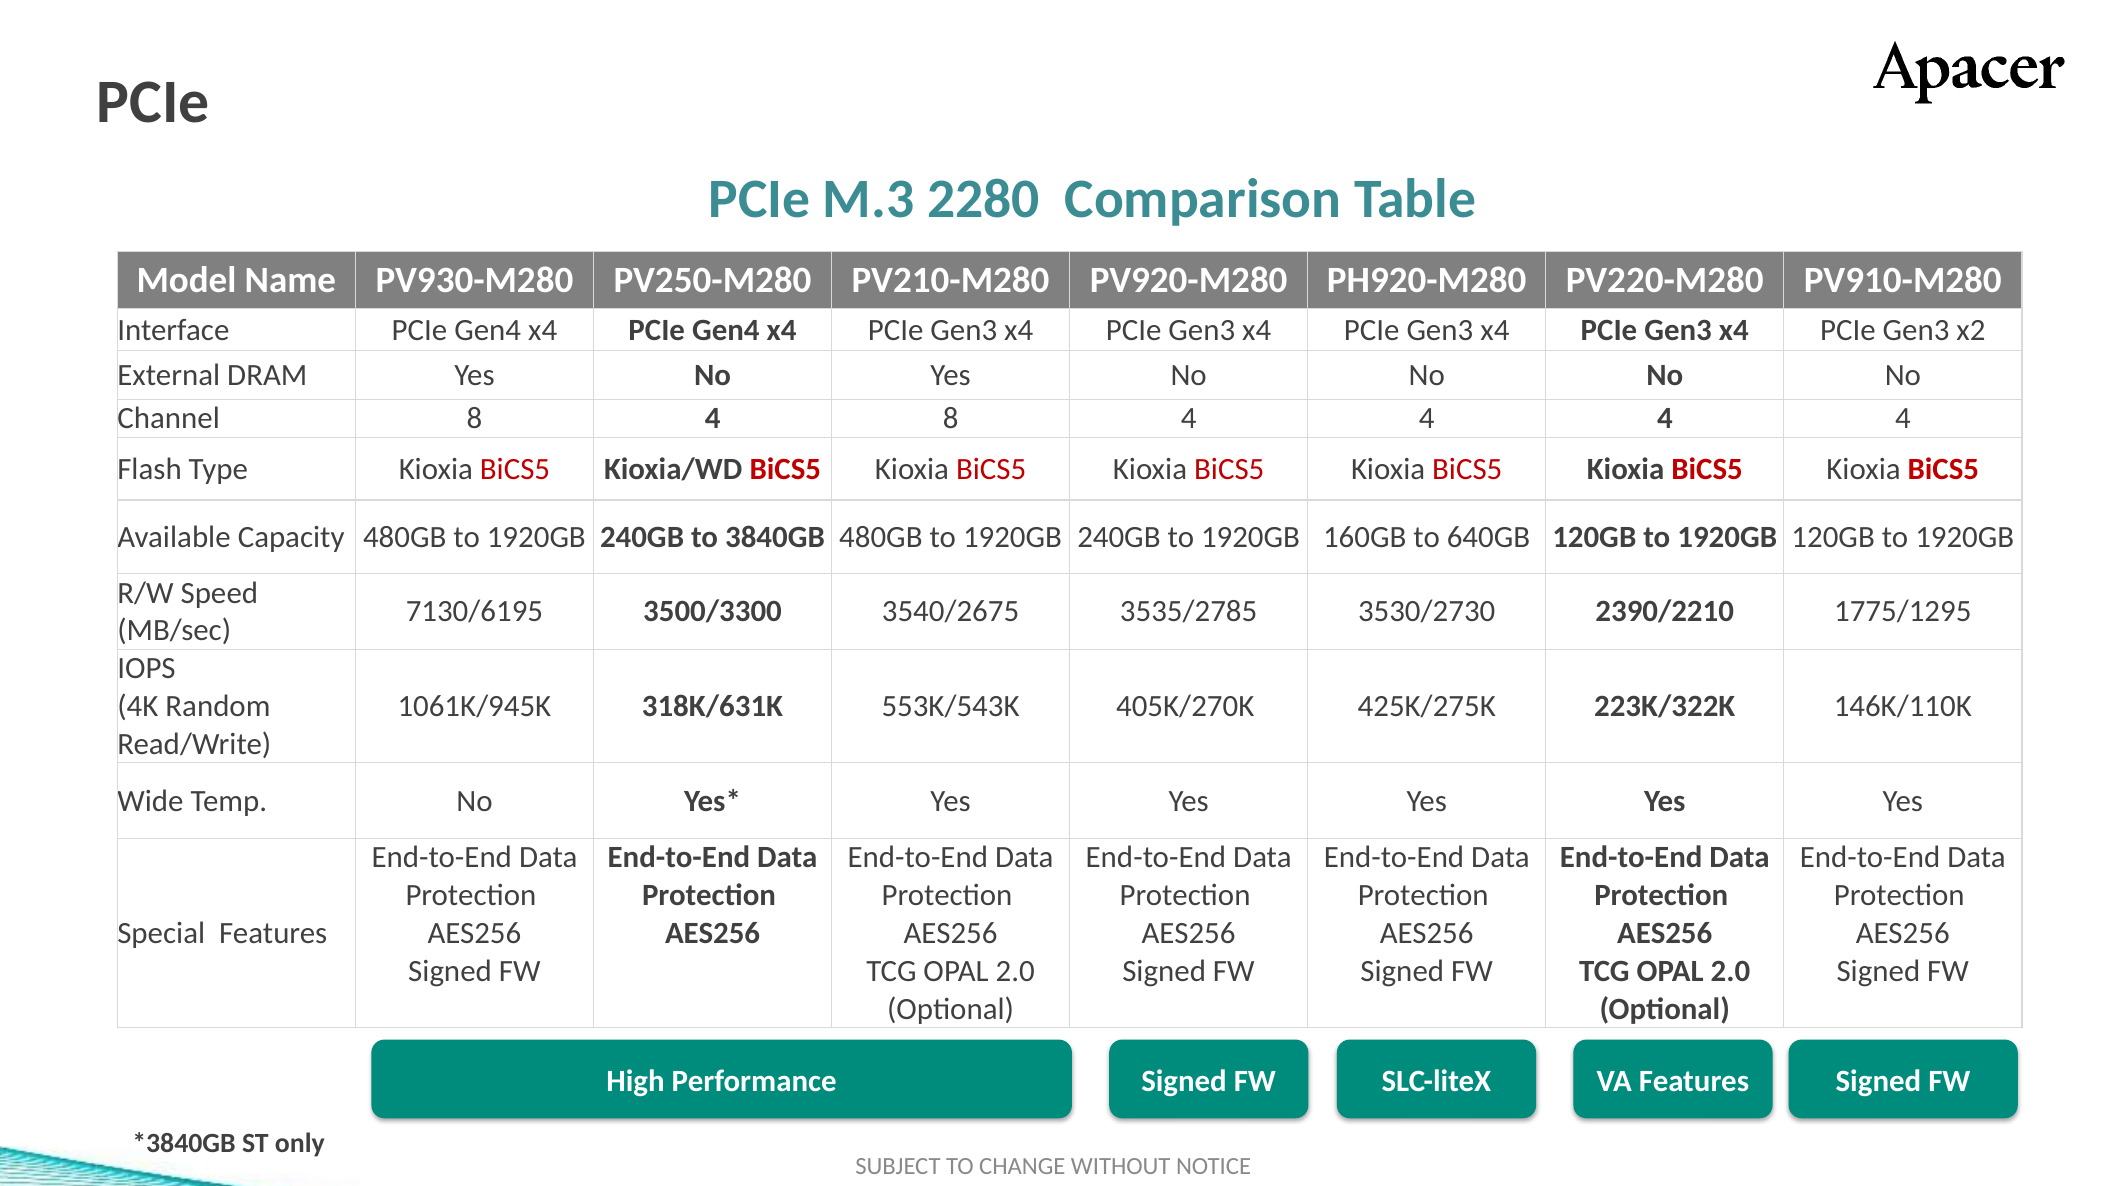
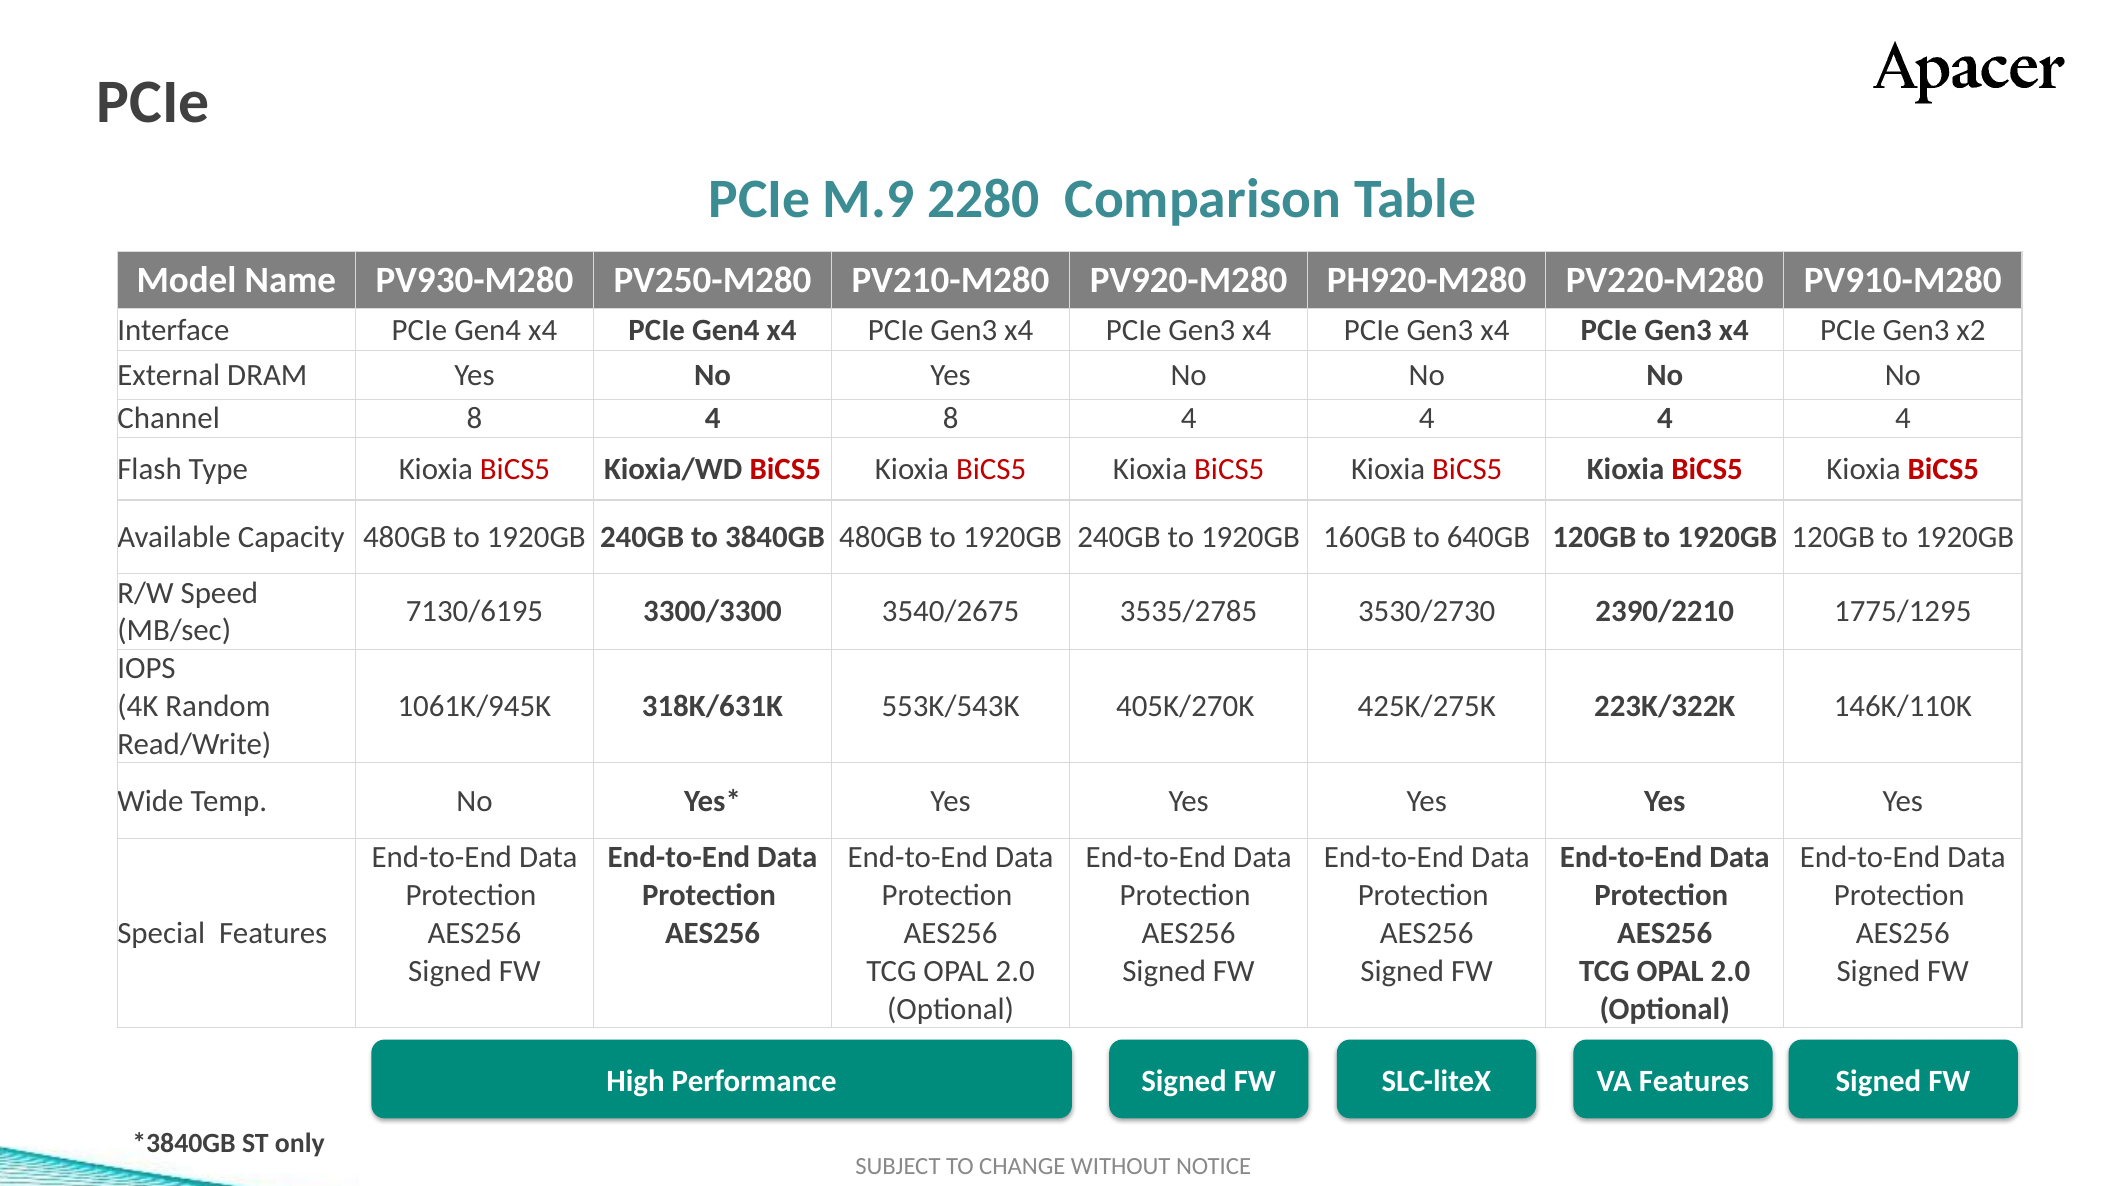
M.3: M.3 -> M.9
3500/3300: 3500/3300 -> 3300/3300
